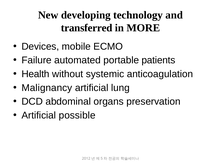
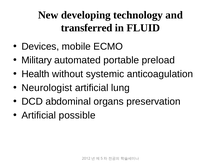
MORE: MORE -> FLUID
Failure: Failure -> Military
patients: patients -> preload
Malignancy: Malignancy -> Neurologist
